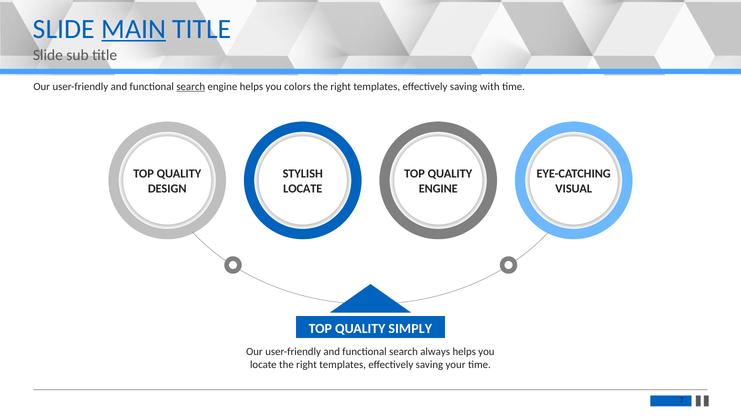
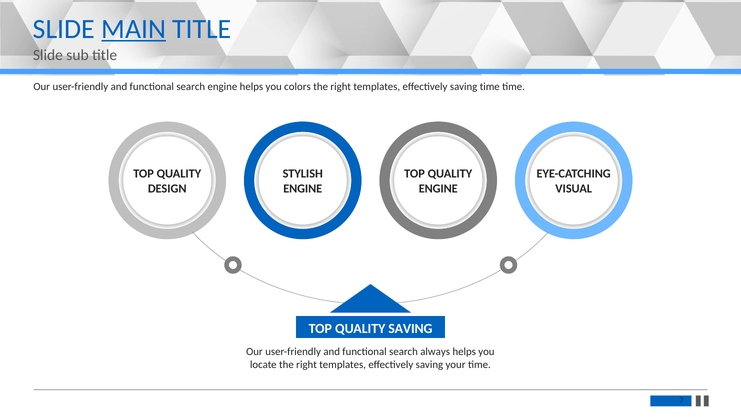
search at (191, 87) underline: present -> none
saving with: with -> time
LOCATE at (303, 188): LOCATE -> ENGINE
QUALITY SIMPLY: SIMPLY -> SAVING
